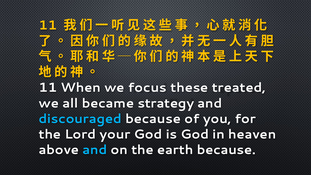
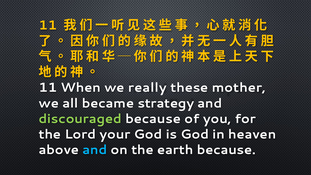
focus: focus -> really
treated: treated -> mother
discouraged colour: light blue -> light green
